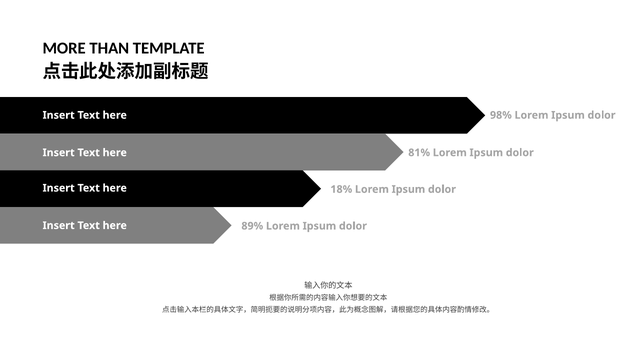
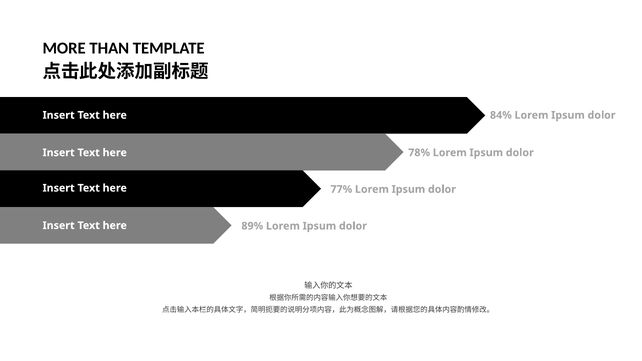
98%: 98% -> 84%
81%: 81% -> 78%
18%: 18% -> 77%
